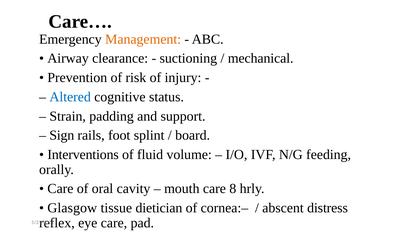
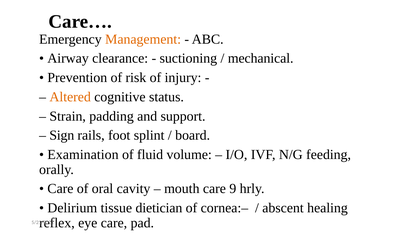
Altered colour: blue -> orange
Interventions: Interventions -> Examination
8: 8 -> 9
Glasgow: Glasgow -> Delirium
distress: distress -> healing
